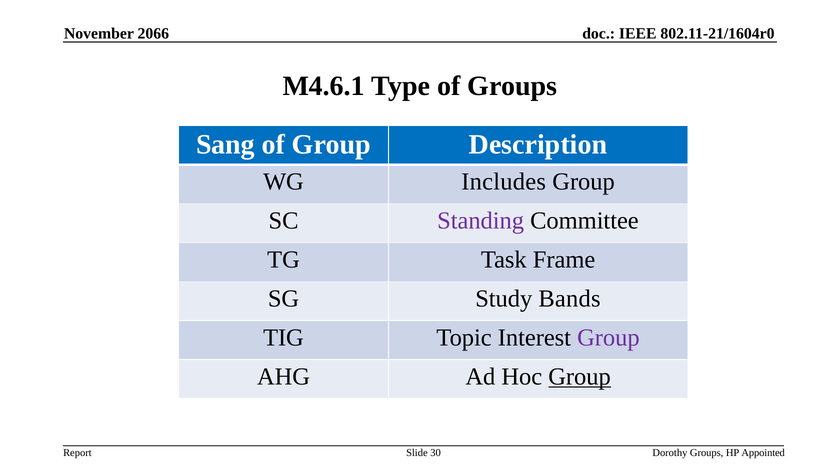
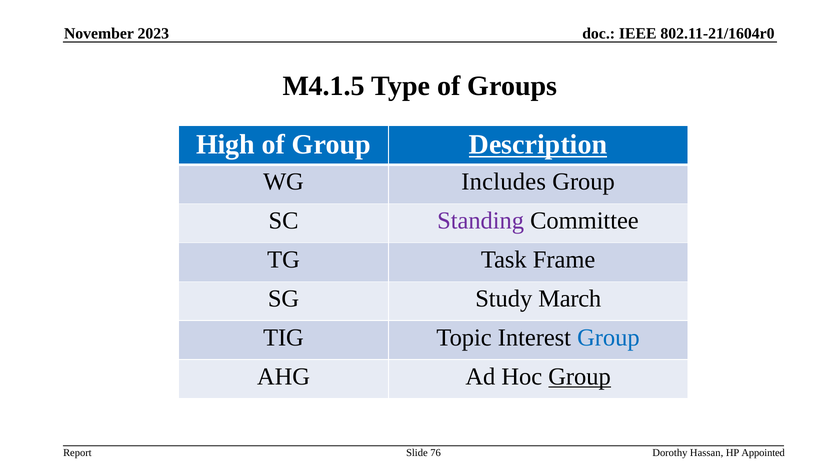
2066: 2066 -> 2023
M4.6.1: M4.6.1 -> M4.1.5
Sang: Sang -> High
Description underline: none -> present
Bands: Bands -> March
Group at (608, 338) colour: purple -> blue
30: 30 -> 76
Dorothy Groups: Groups -> Hassan
